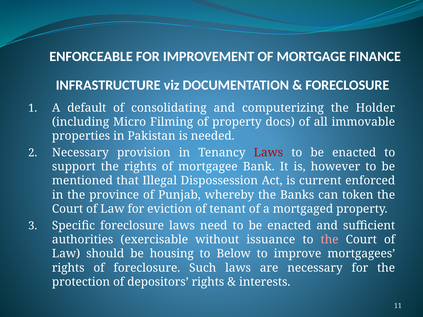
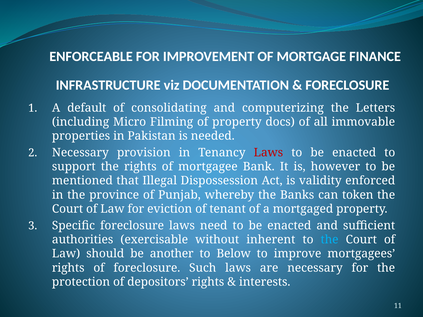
Holder: Holder -> Letters
current: current -> validity
issuance: issuance -> inherent
the at (330, 240) colour: pink -> light blue
housing: housing -> another
